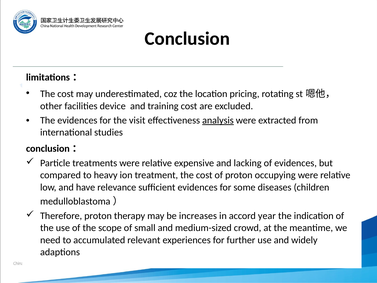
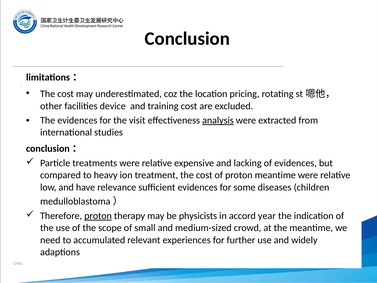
proton occupying: occupying -> meantime
proton at (98, 216) underline: none -> present
increases: increases -> physicists
